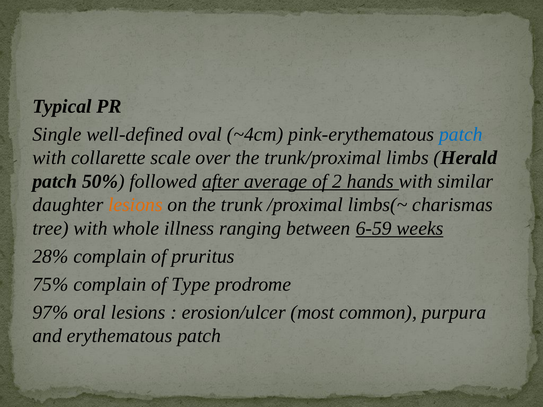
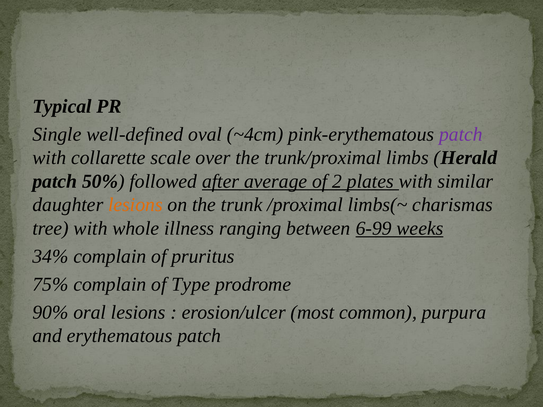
patch at (461, 134) colour: blue -> purple
hands: hands -> plates
6-59: 6-59 -> 6-99
28%: 28% -> 34%
97%: 97% -> 90%
